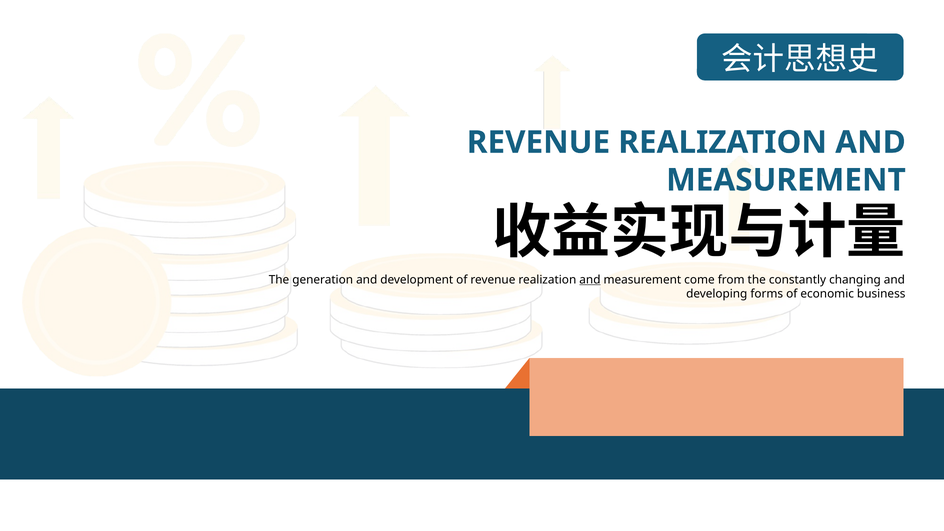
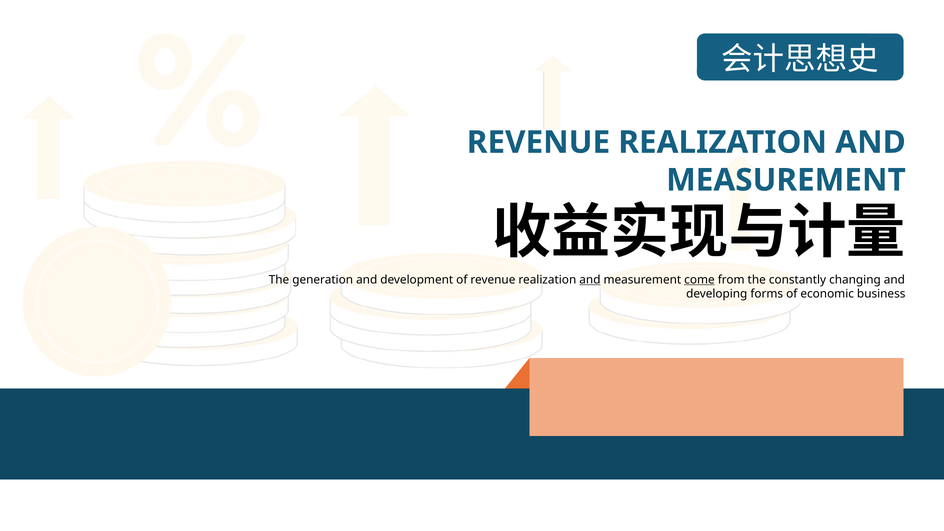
come underline: none -> present
